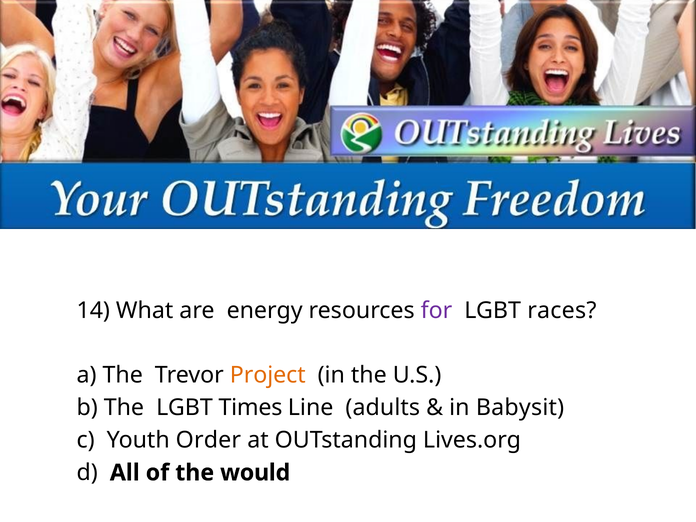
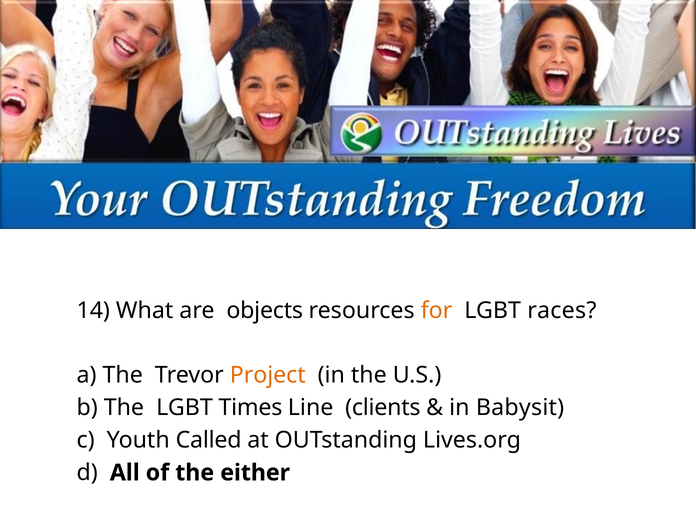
energy: energy -> objects
for colour: purple -> orange
adults: adults -> clients
Order: Order -> Called
would: would -> either
